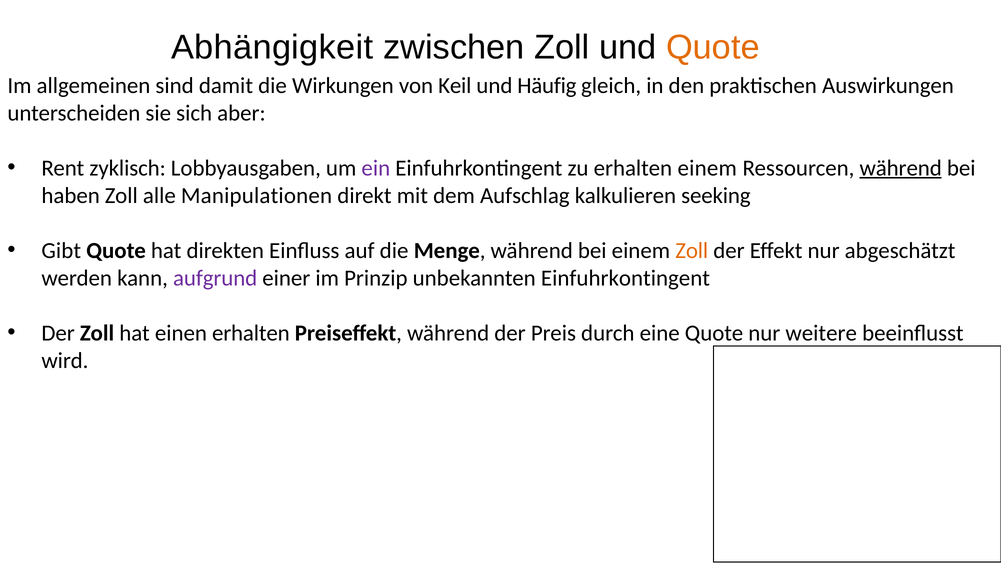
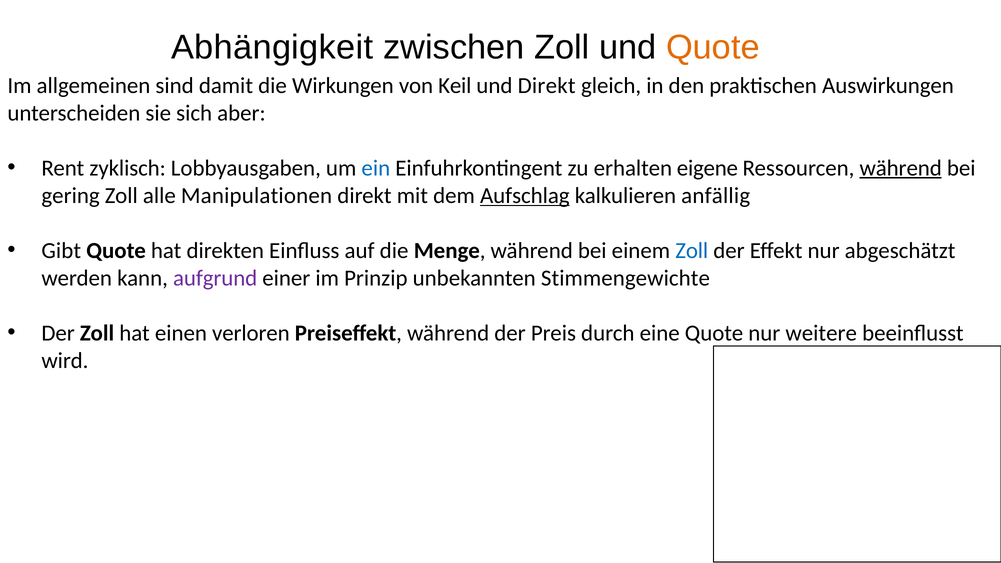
und Häufig: Häufig -> Direkt
ein colour: purple -> blue
erhalten einem: einem -> eigene
haben: haben -> gering
Aufschlag underline: none -> present
seeking: seeking -> anfällig
Zoll at (692, 251) colour: orange -> blue
unbekannten Einfuhrkontingent: Einfuhrkontingent -> Stimmengewichte
einen erhalten: erhalten -> verloren
